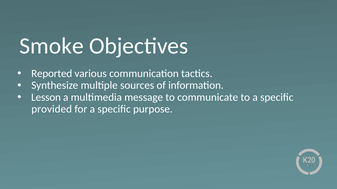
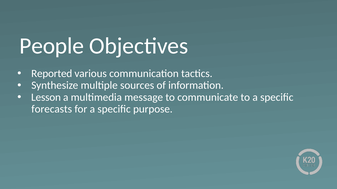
Smoke: Smoke -> People
provided: provided -> forecasts
